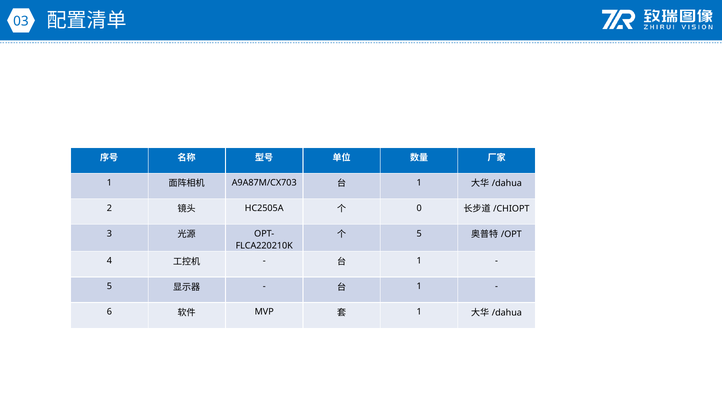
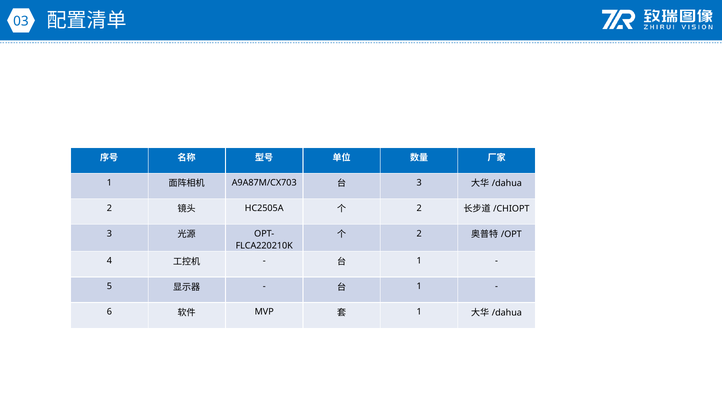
1 at (419, 183): 1 -> 3
0 at (419, 208): 0 -> 2
5 at (419, 234): 5 -> 2
